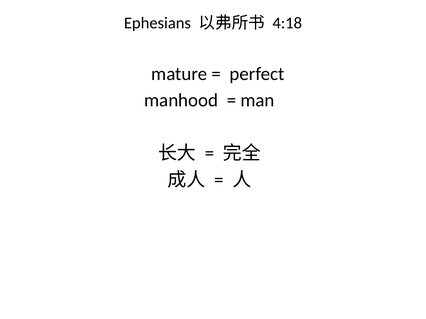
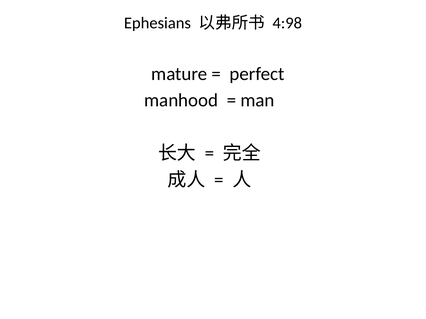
4:18: 4:18 -> 4:98
